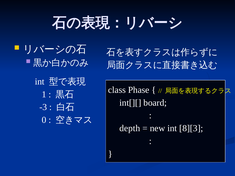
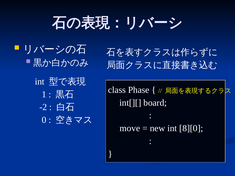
-3: -3 -> -2
depth: depth -> move
8][3: 8][3 -> 8][0
